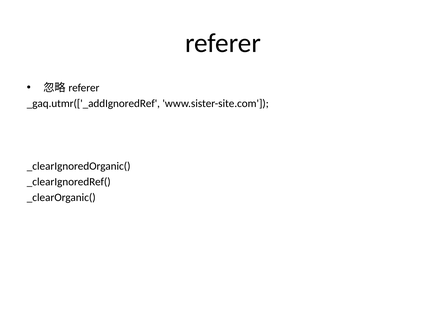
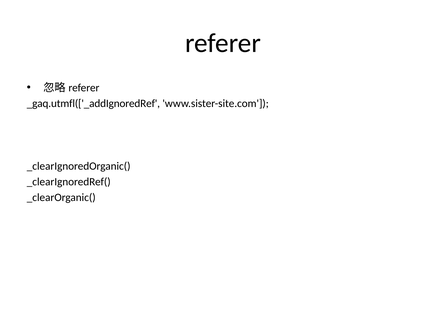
_gaq.utmr(['_addIgnoredRef: _gaq.utmr(['_addIgnoredRef -> _gaq.utmfl(['_addIgnoredRef
